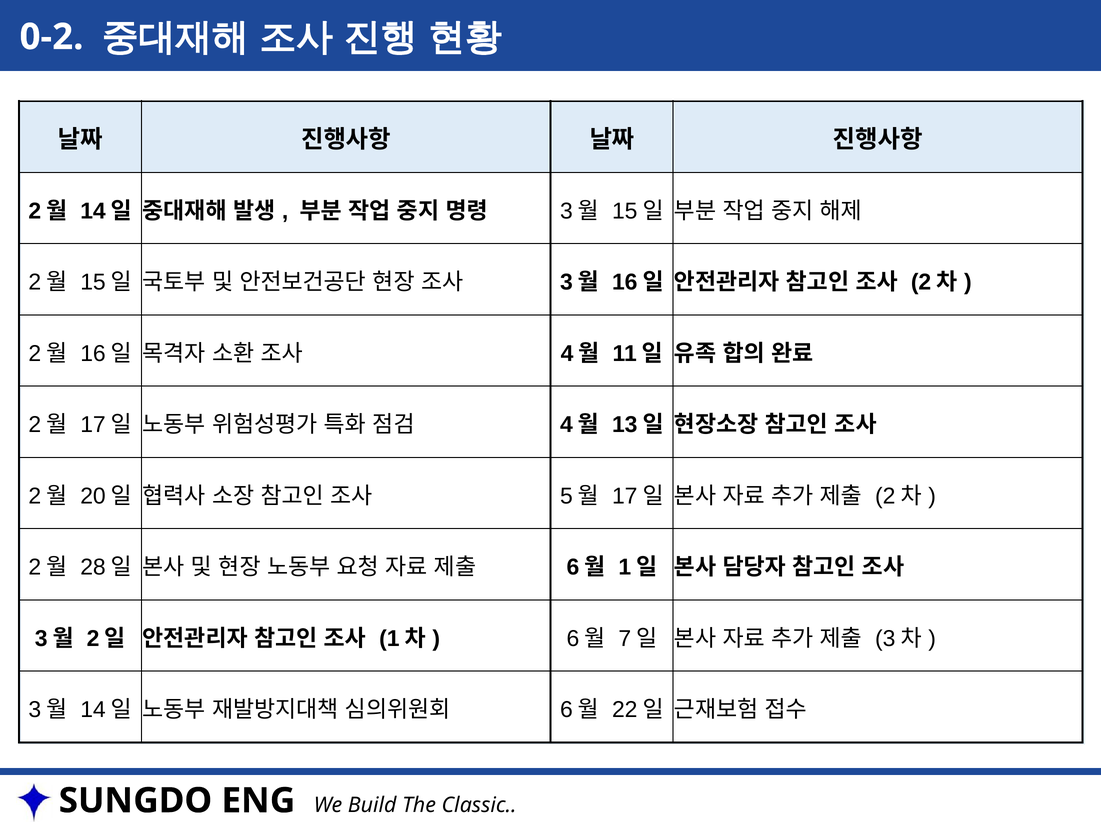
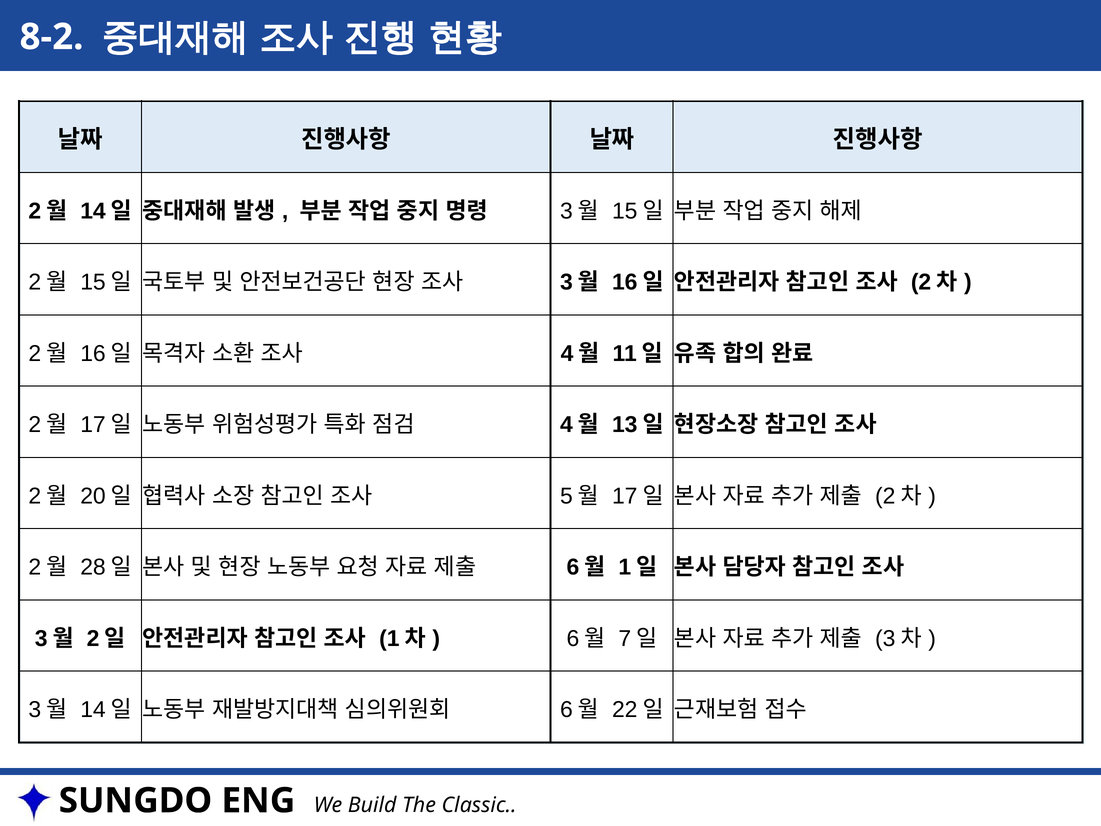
0-2: 0-2 -> 8-2
